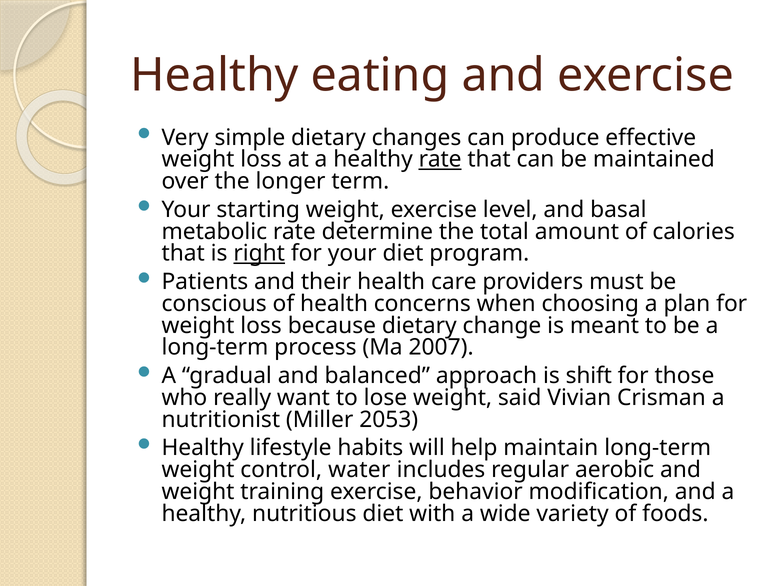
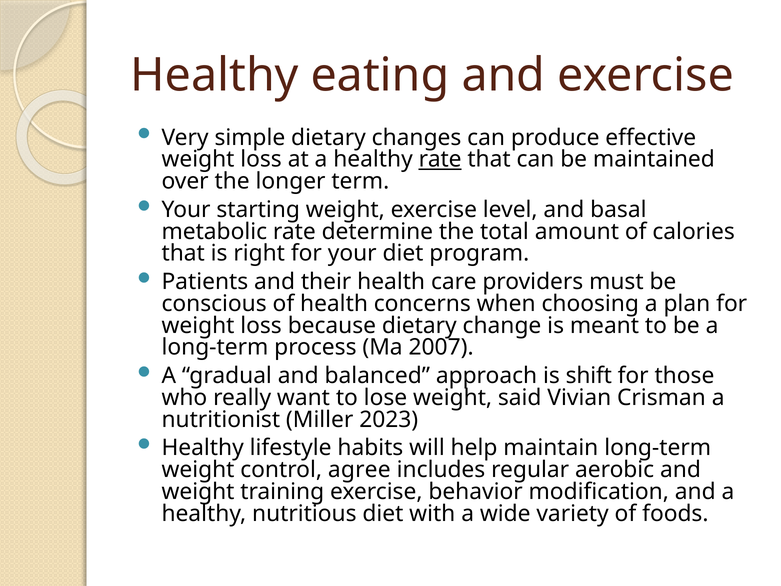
right underline: present -> none
2053: 2053 -> 2023
water: water -> agree
